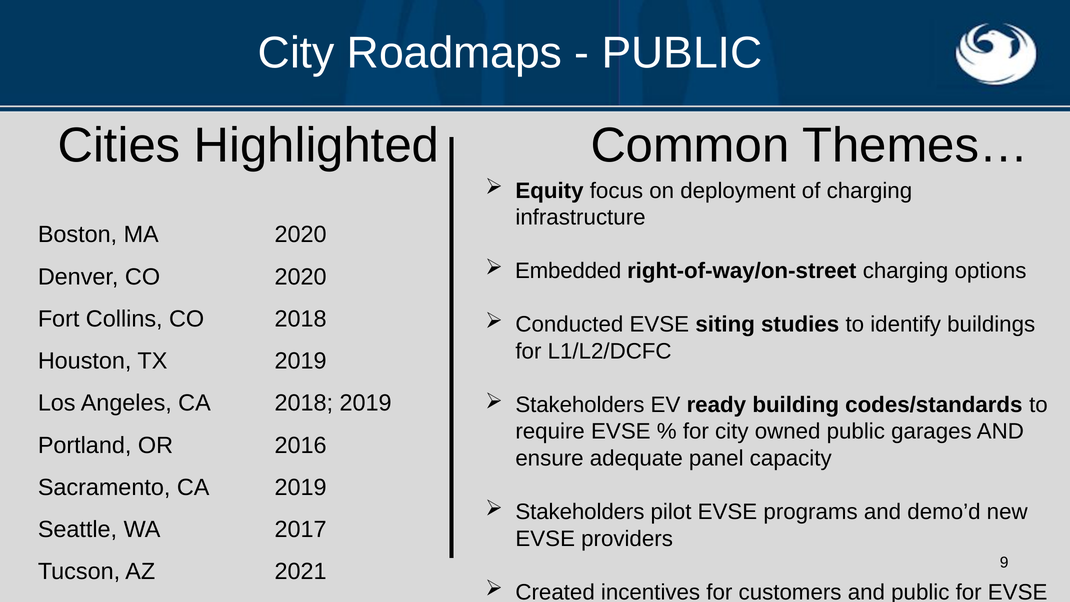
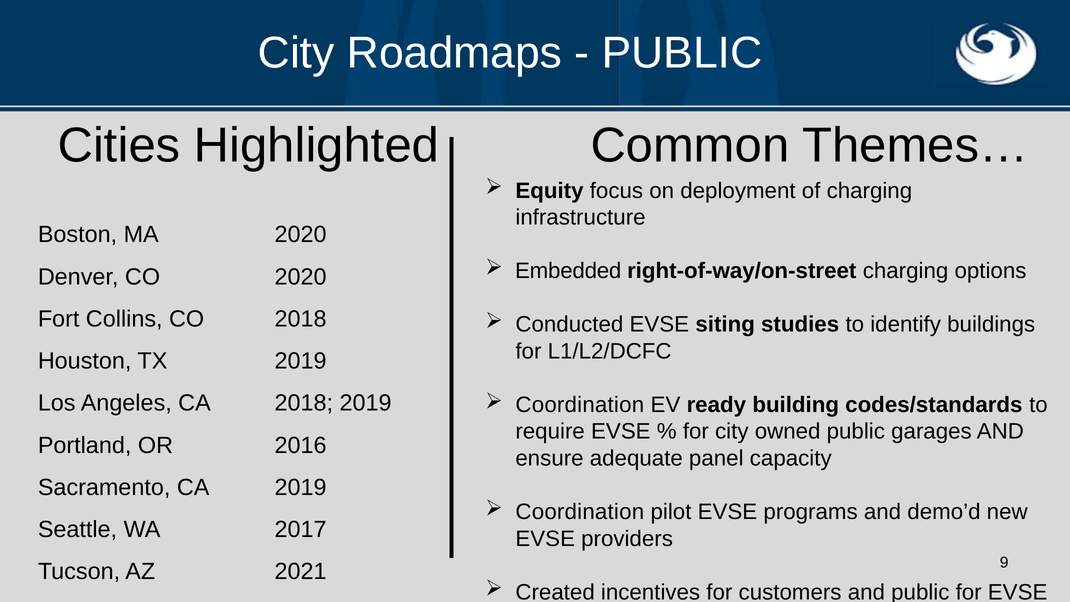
Stakeholders at (580, 405): Stakeholders -> Coordination
Stakeholders at (580, 512): Stakeholders -> Coordination
